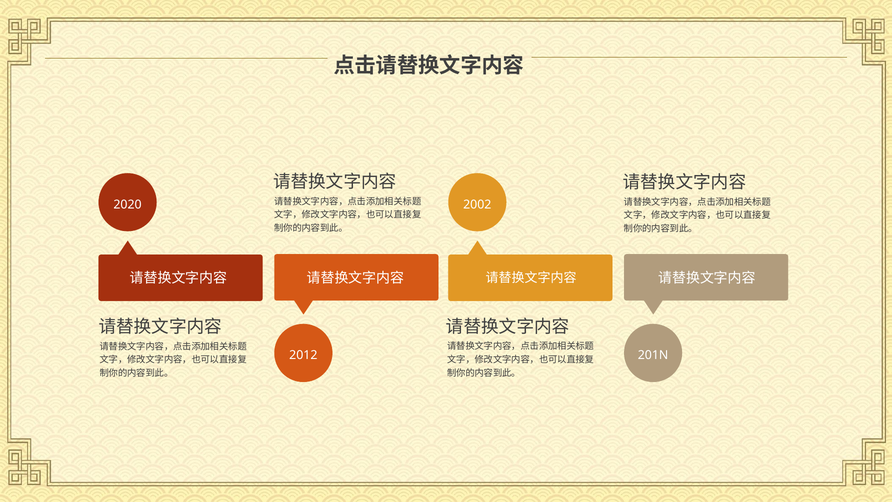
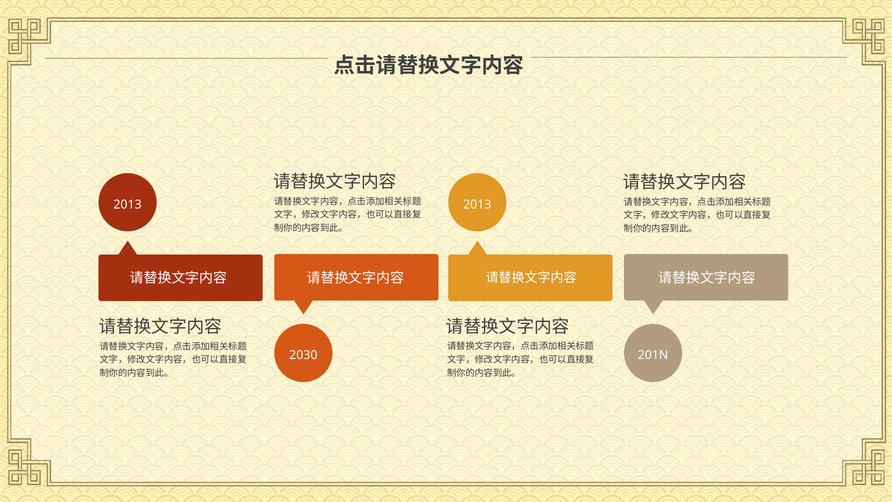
2020 at (128, 204): 2020 -> 2013
2002 at (477, 204): 2002 -> 2013
2012: 2012 -> 2030
